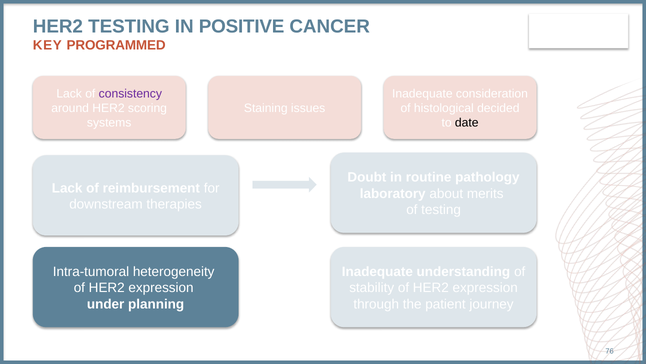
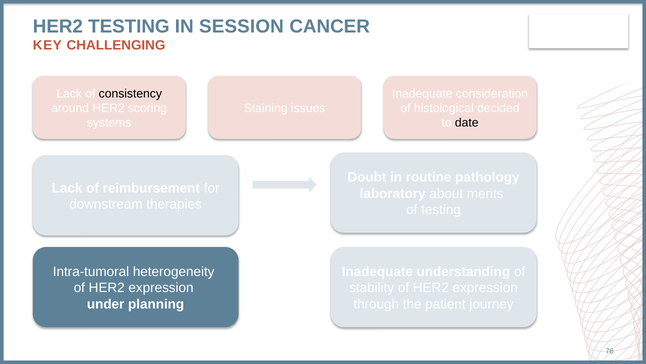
POSITIVE: POSITIVE -> SESSION
PROGRAMMED: PROGRAMMED -> CHALLENGING
consistency colour: purple -> black
